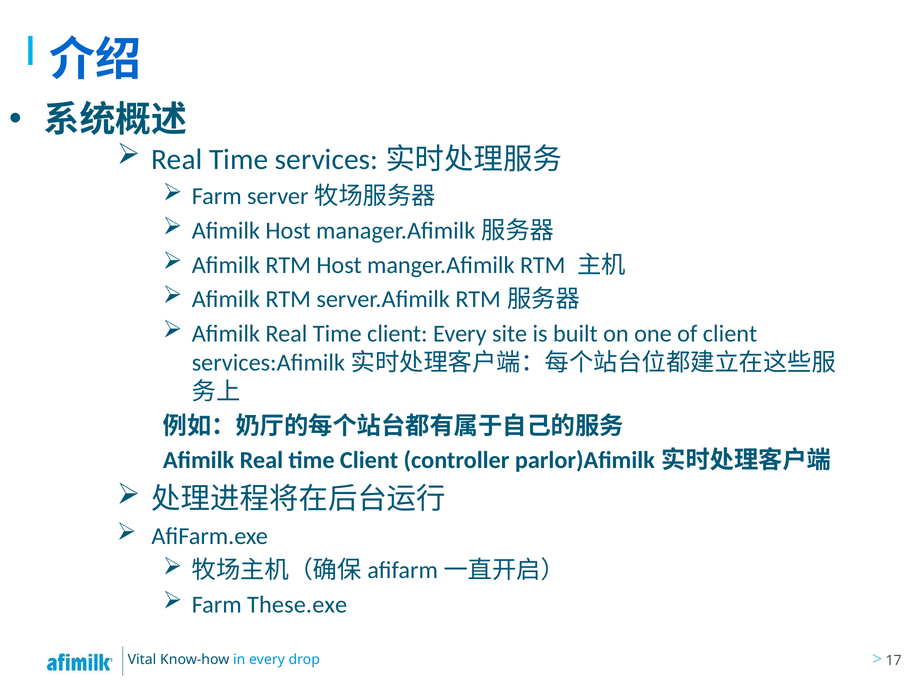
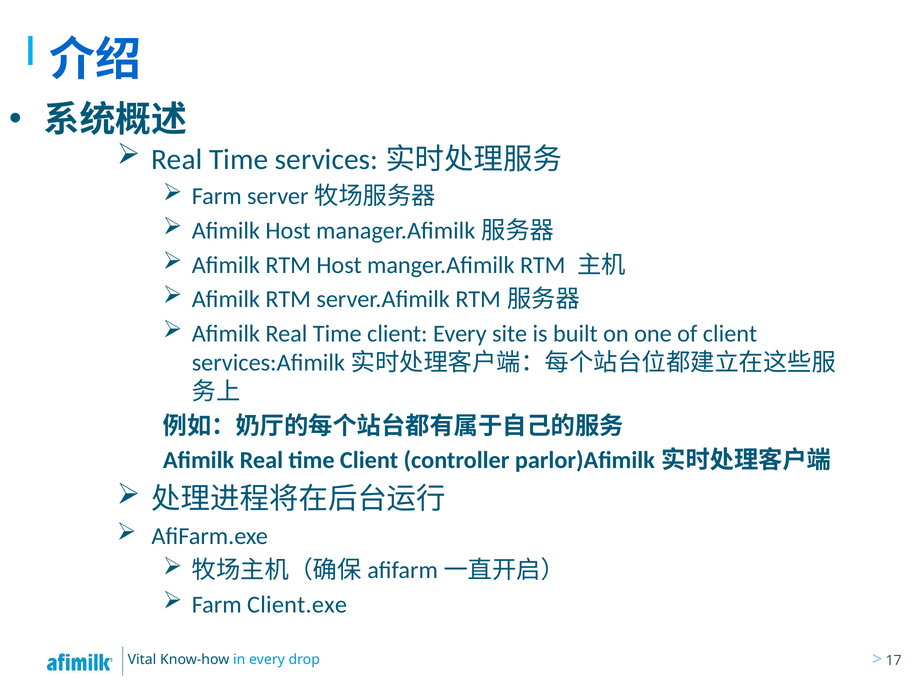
These.exe: These.exe -> Client.exe
